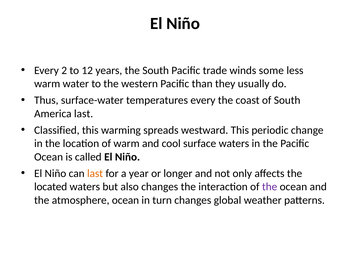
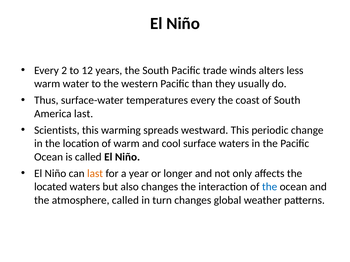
some: some -> alters
Classified: Classified -> Scientists
the at (270, 187) colour: purple -> blue
atmosphere ocean: ocean -> called
